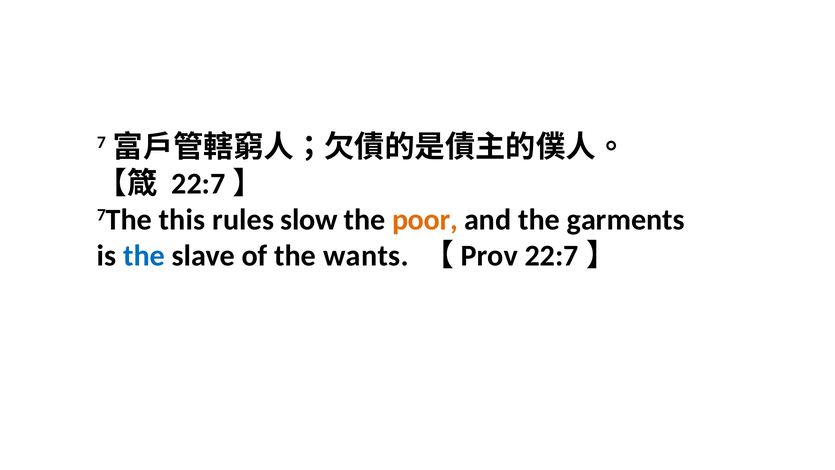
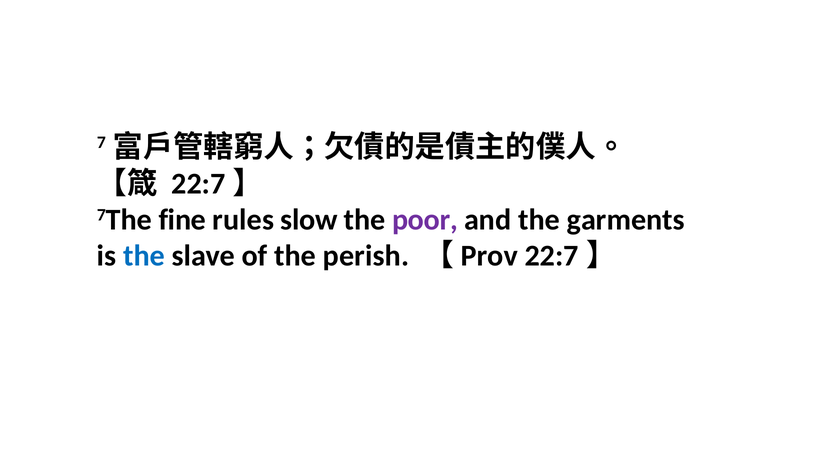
this: this -> fine
poor colour: orange -> purple
wants: wants -> perish
